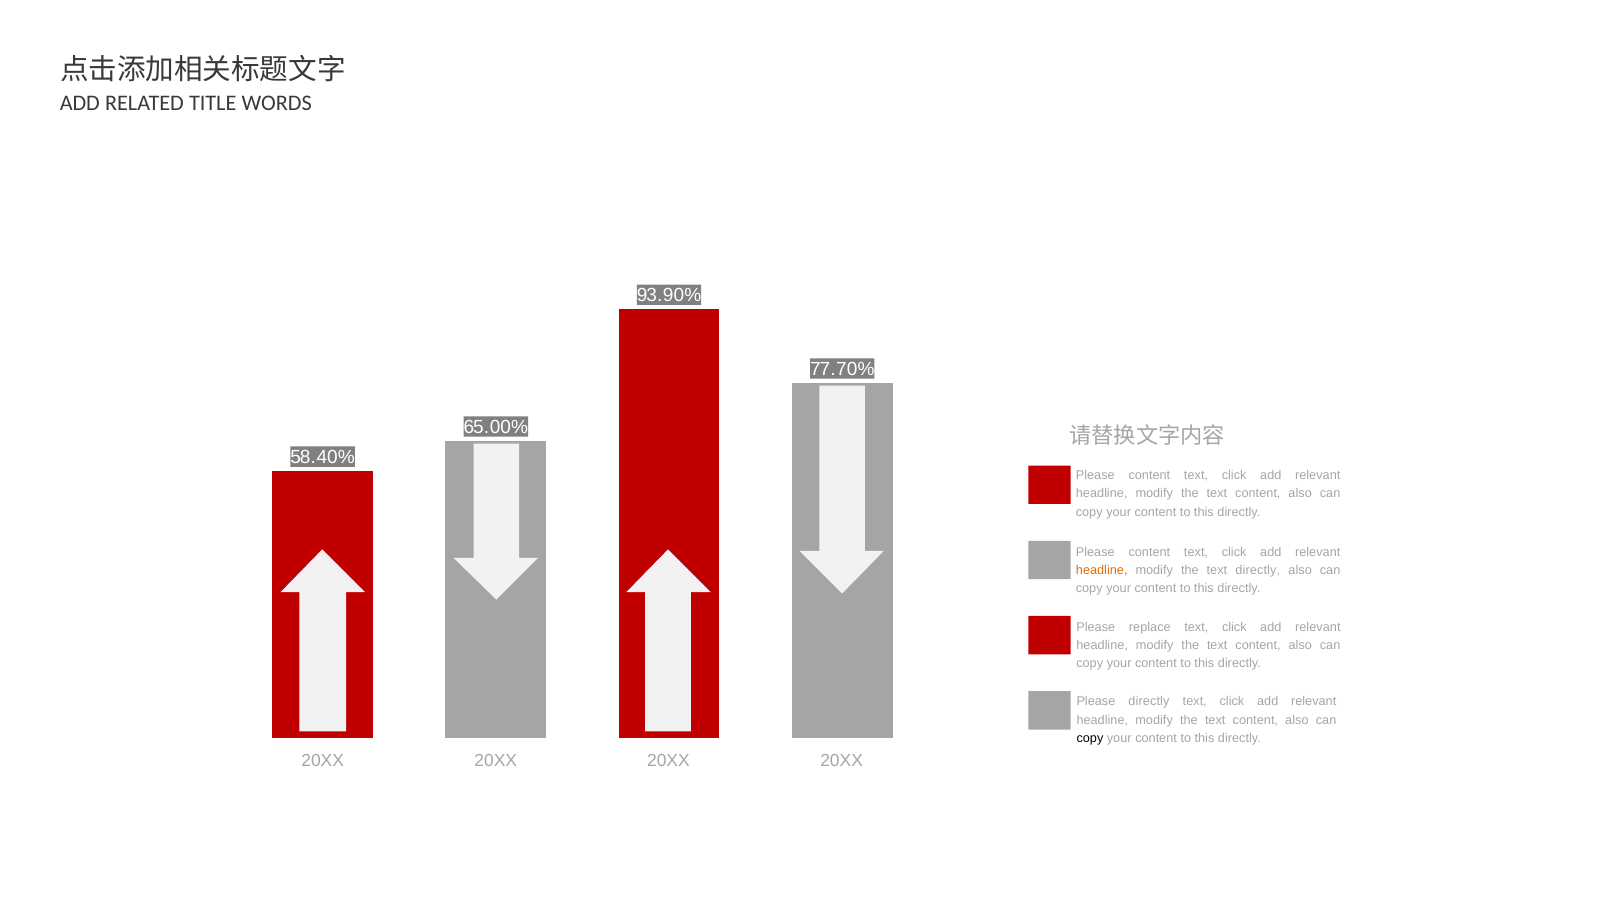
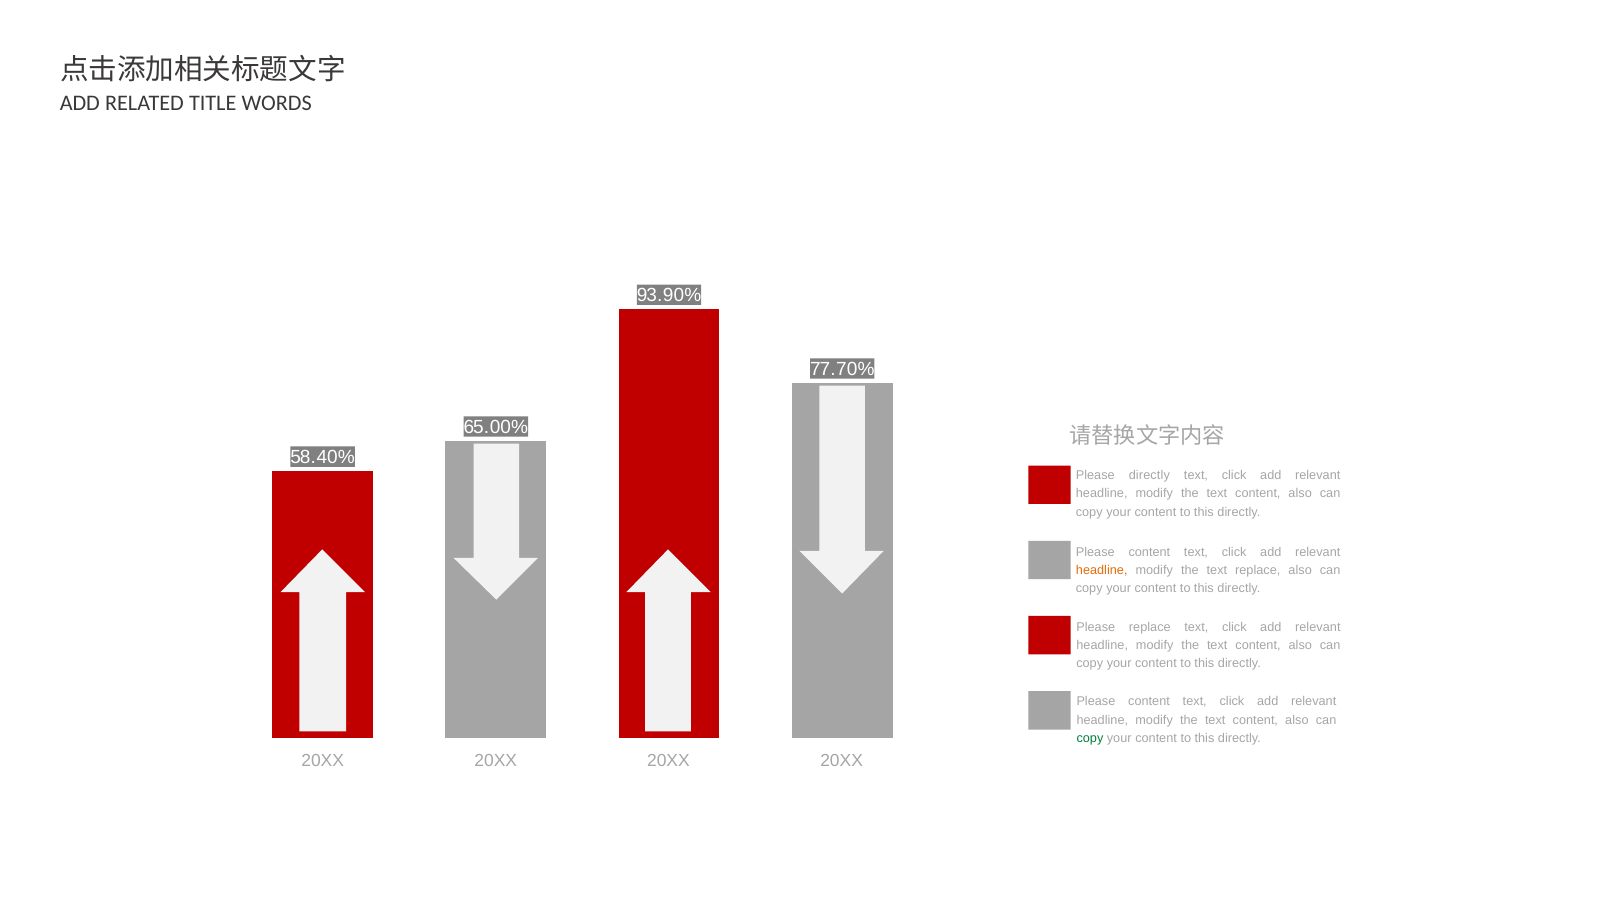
content at (1149, 475): content -> directly
text directly: directly -> replace
directly at (1149, 702): directly -> content
copy at (1090, 738) colour: black -> green
